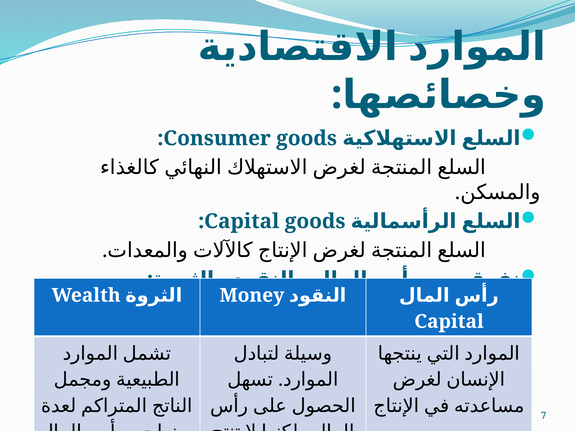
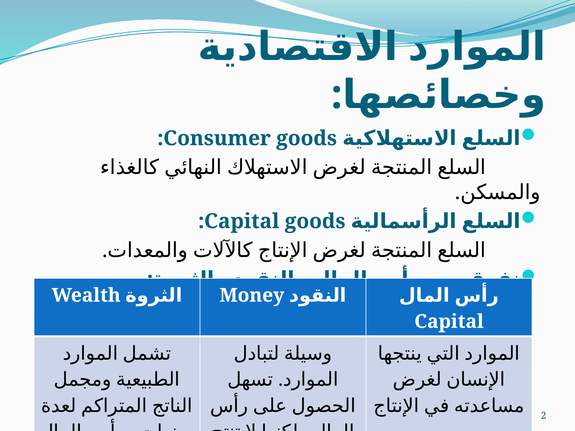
7 at (544, 416): 7 -> 2
